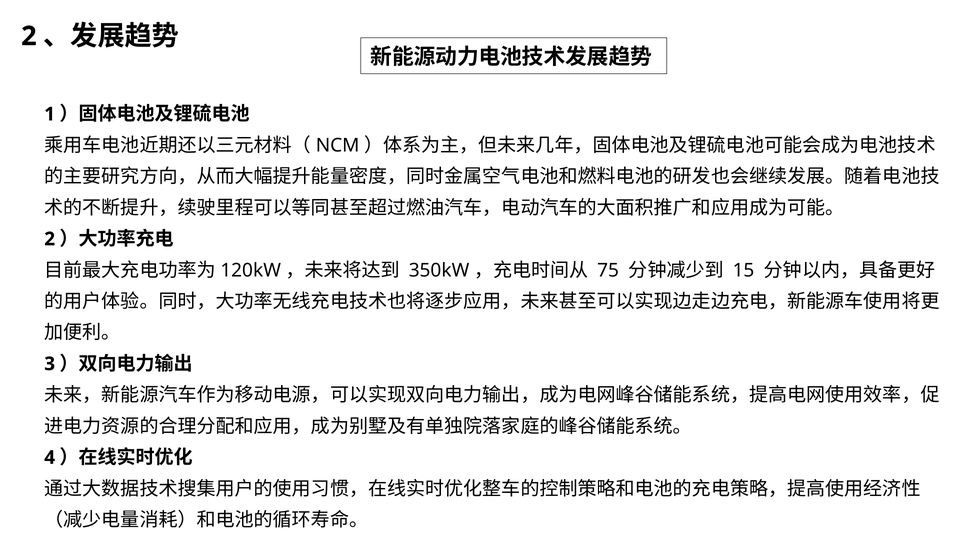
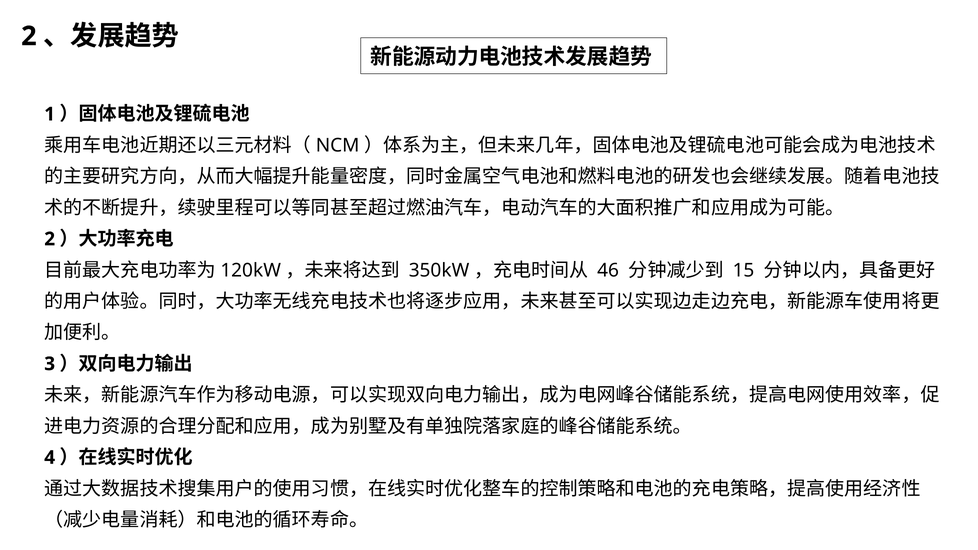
75: 75 -> 46
